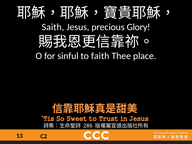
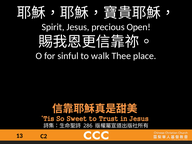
Saith: Saith -> Spirit
Glory: Glory -> Open
faith: faith -> walk
